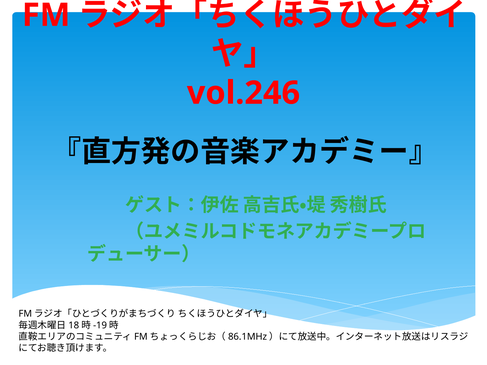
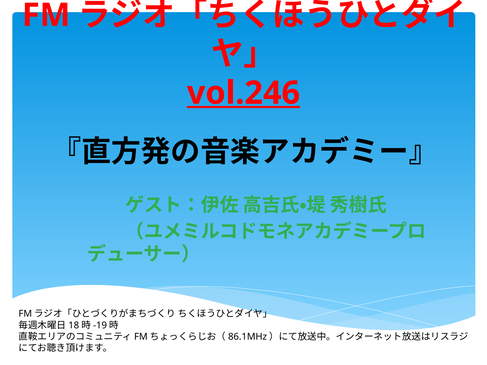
vol.246 underline: none -> present
